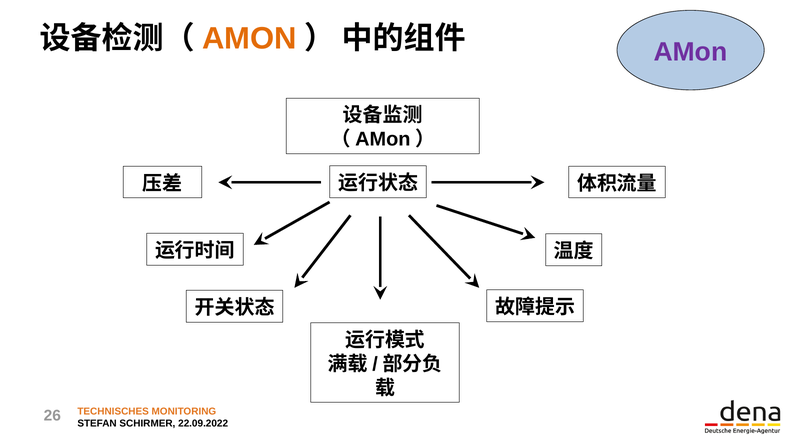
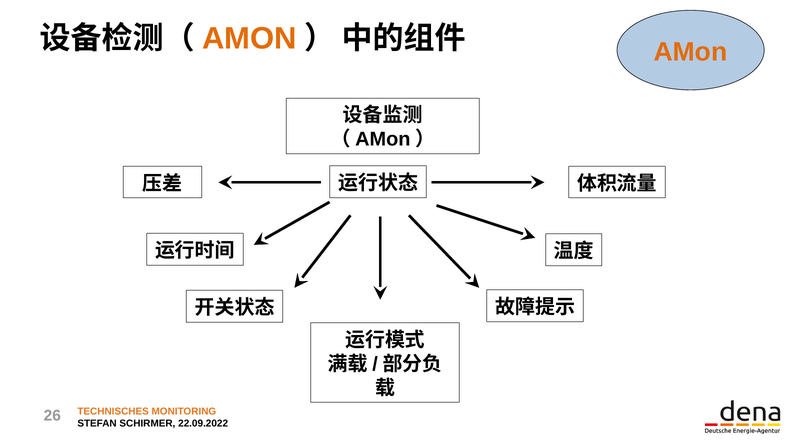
AMon at (691, 52) colour: purple -> orange
